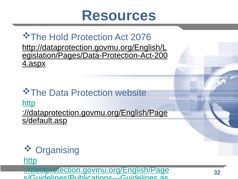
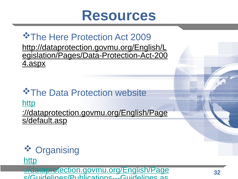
Hold: Hold -> Here
2076: 2076 -> 2009
